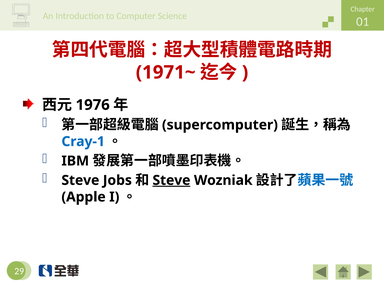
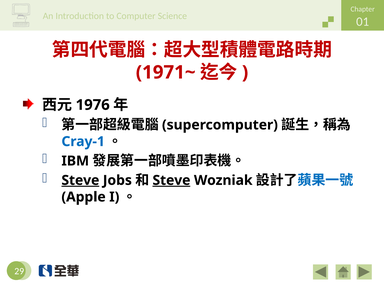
Steve at (80, 180) underline: none -> present
